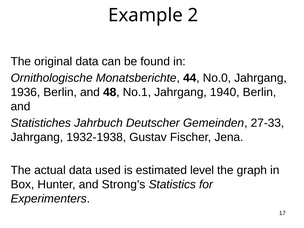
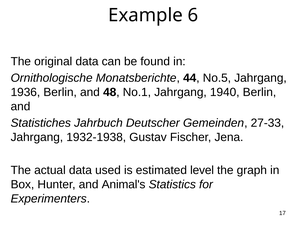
2: 2 -> 6
No.0: No.0 -> No.5
Strong's: Strong's -> Animal's
